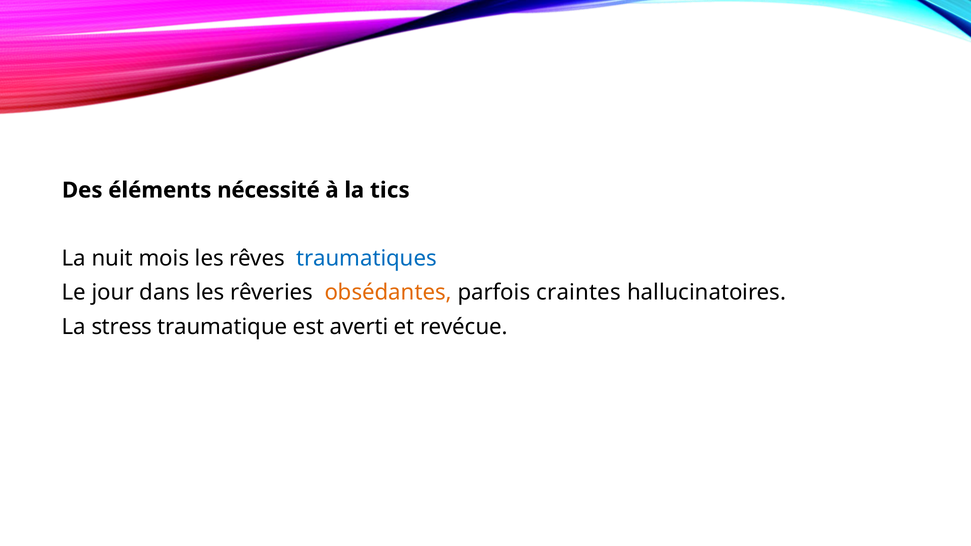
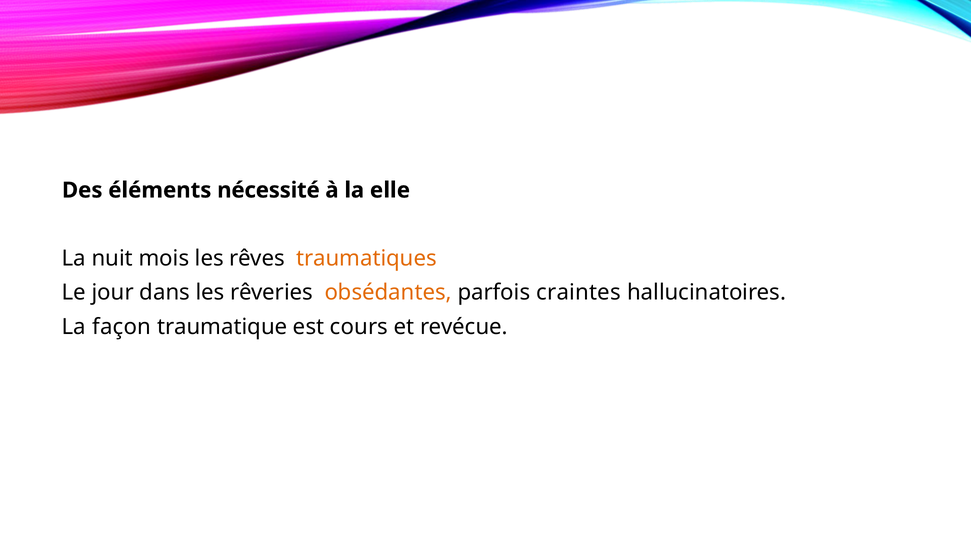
tics: tics -> elle
traumatiques colour: blue -> orange
stress: stress -> façon
averti: averti -> cours
